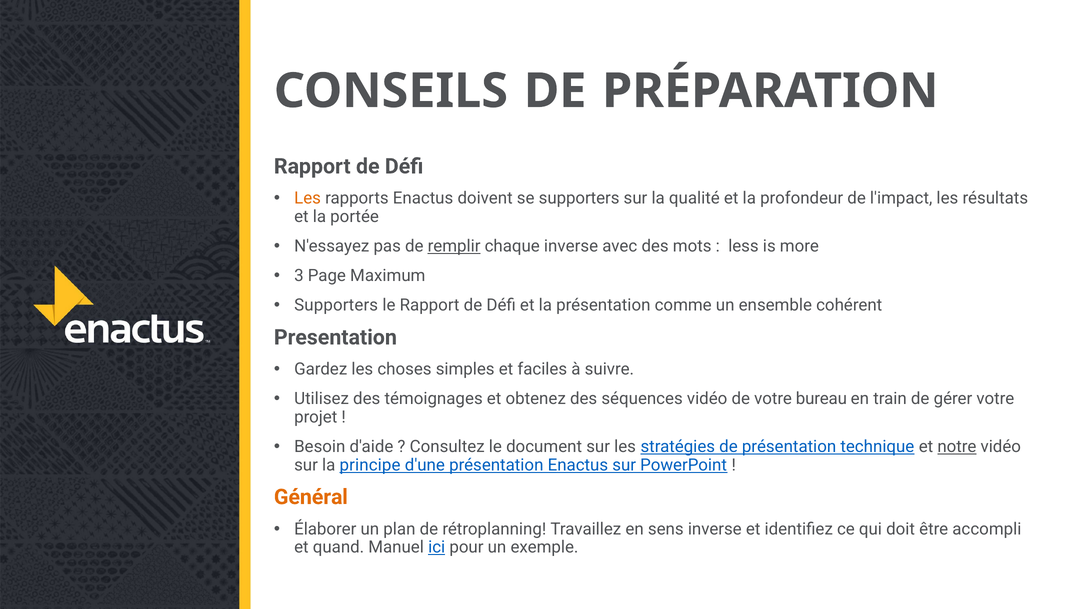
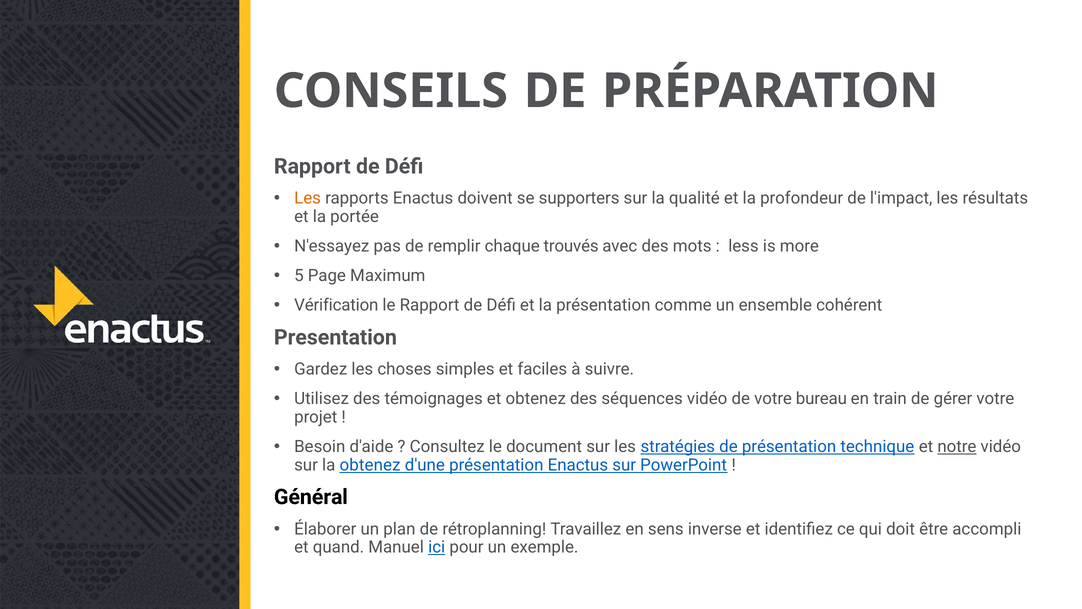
remplir underline: present -> none
chaque inverse: inverse -> trouvés
3: 3 -> 5
Supporters at (336, 305): Supporters -> Vérification
la principe: principe -> obtenez
Général colour: orange -> black
